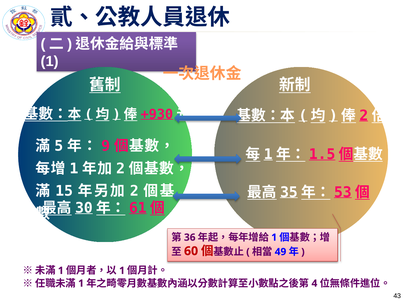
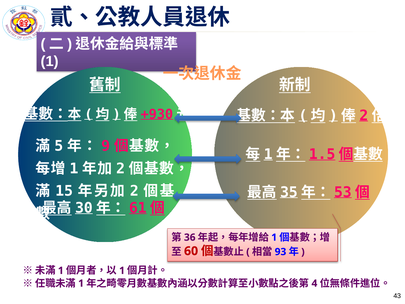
49: 49 -> 93
